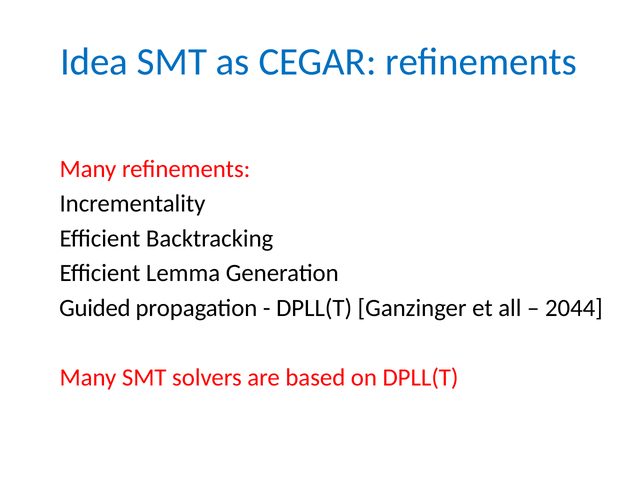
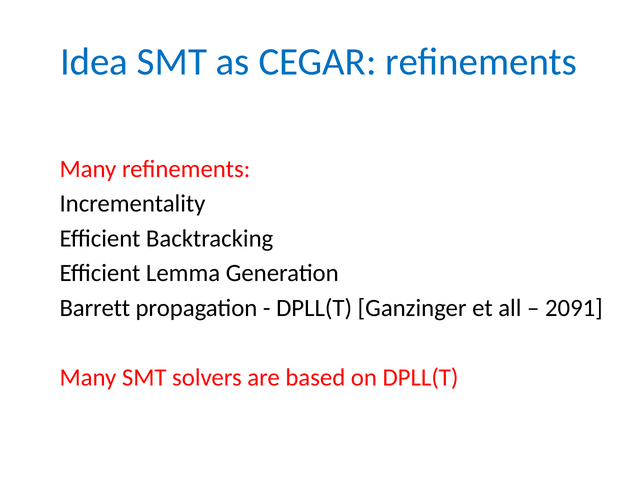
Guided: Guided -> Barrett
2044: 2044 -> 2091
